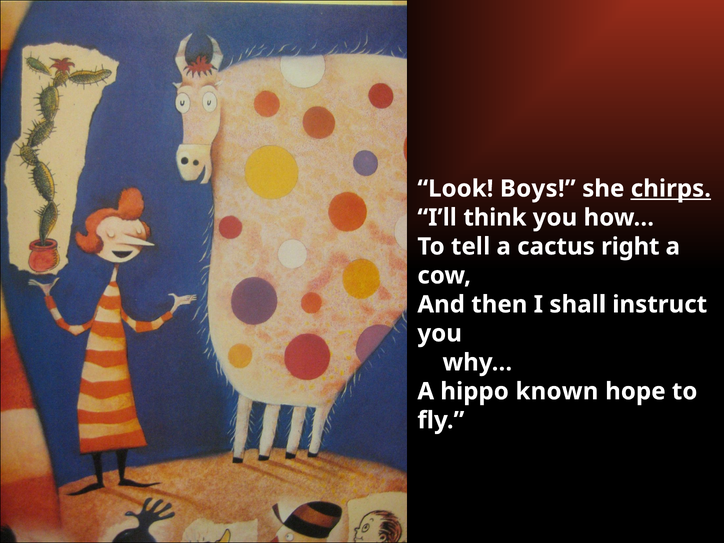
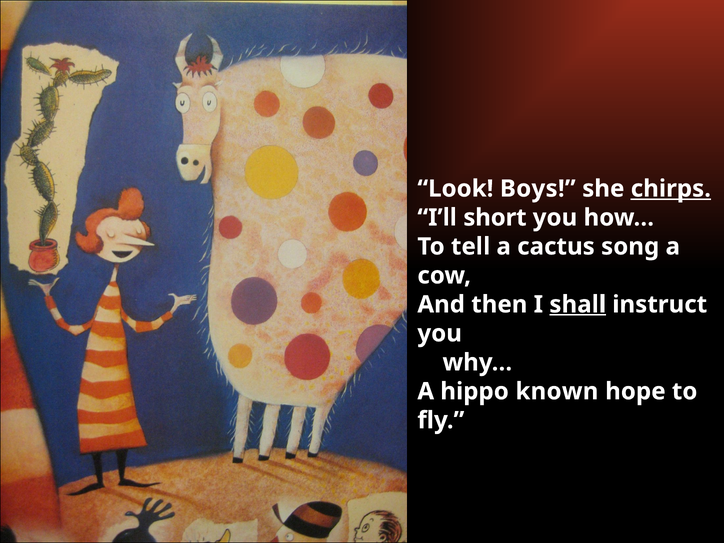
think: think -> short
right: right -> song
shall underline: none -> present
